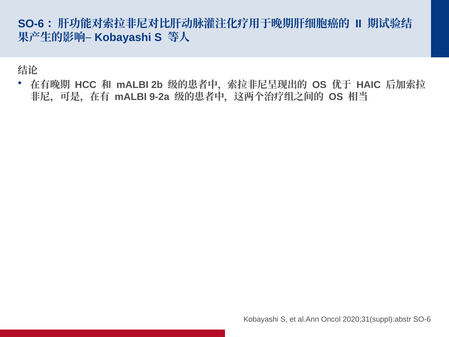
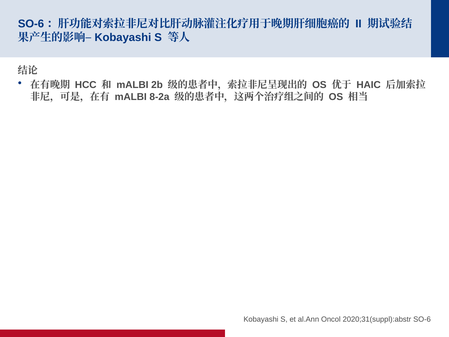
9-2a: 9-2a -> 8-2a
